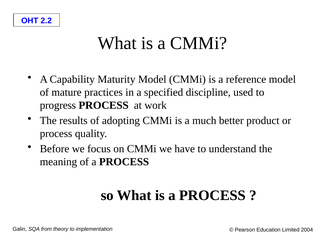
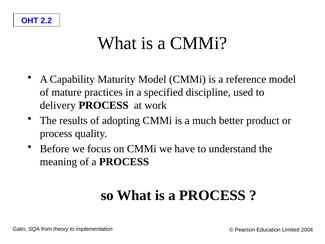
progress: progress -> delivery
